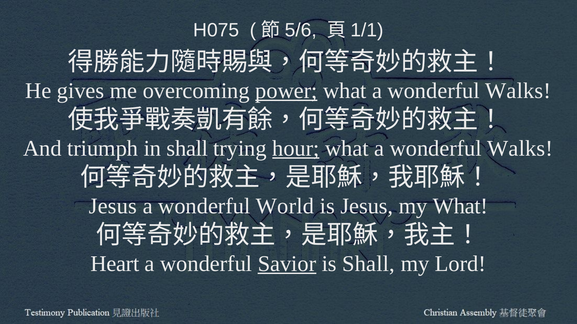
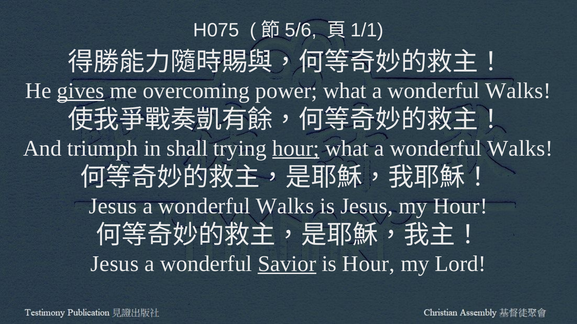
gives underline: none -> present
power underline: present -> none
World at (285, 206): World -> Walks
my What: What -> Hour
Heart at (115, 264): Heart -> Jesus
is Shall: Shall -> Hour
